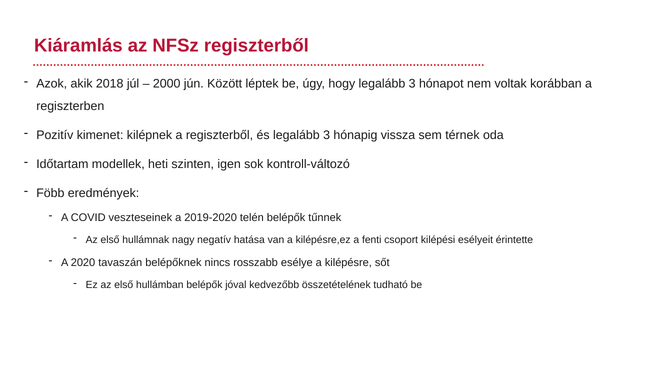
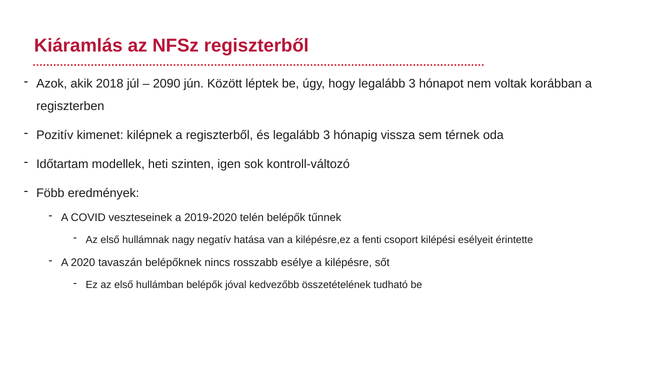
2000: 2000 -> 2090
